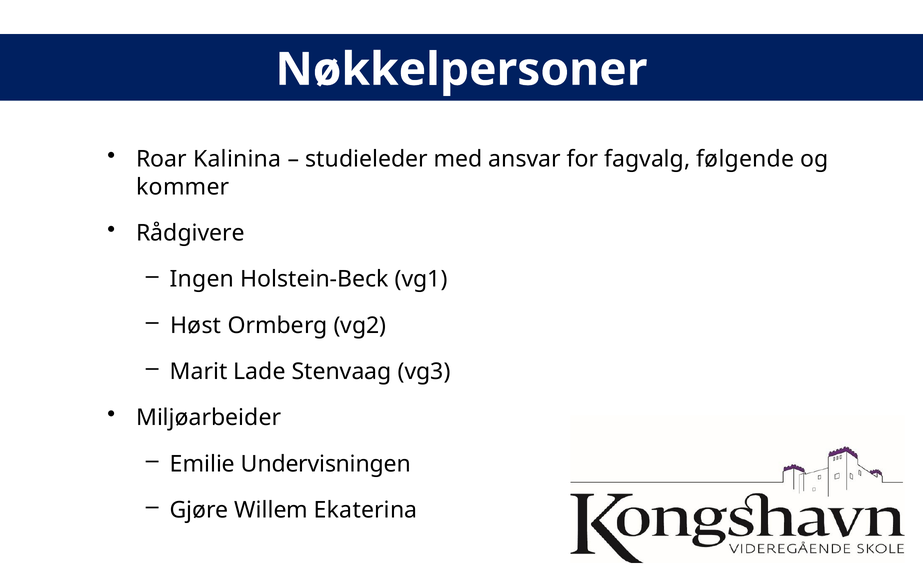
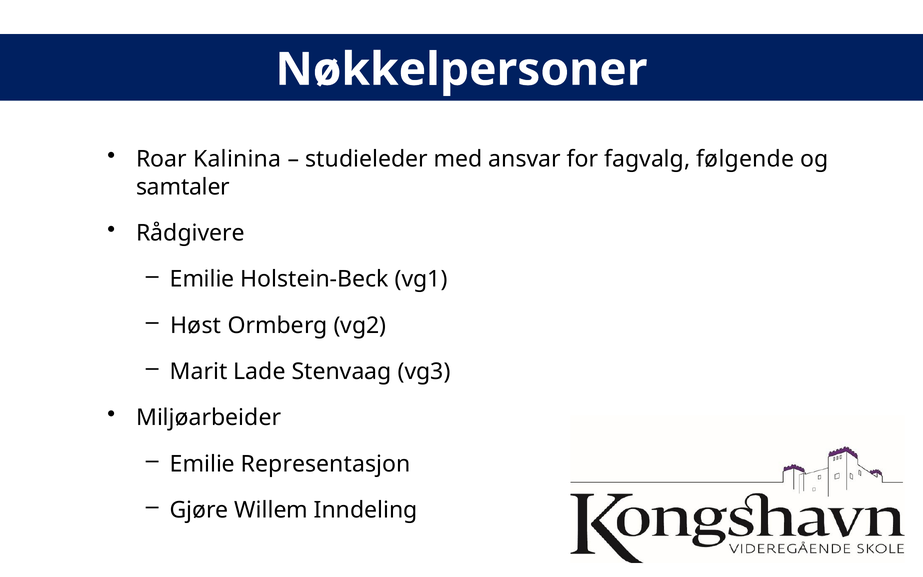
kommer: kommer -> samtaler
Ingen at (202, 279): Ingen -> Emilie
Undervisningen: Undervisningen -> Representasjon
Ekaterina: Ekaterina -> Inndeling
